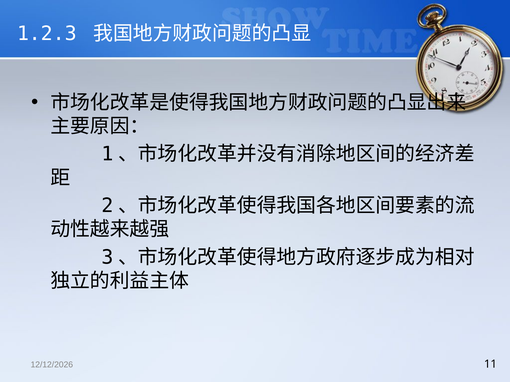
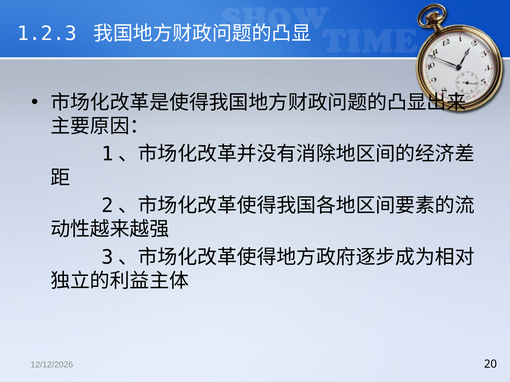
11: 11 -> 20
